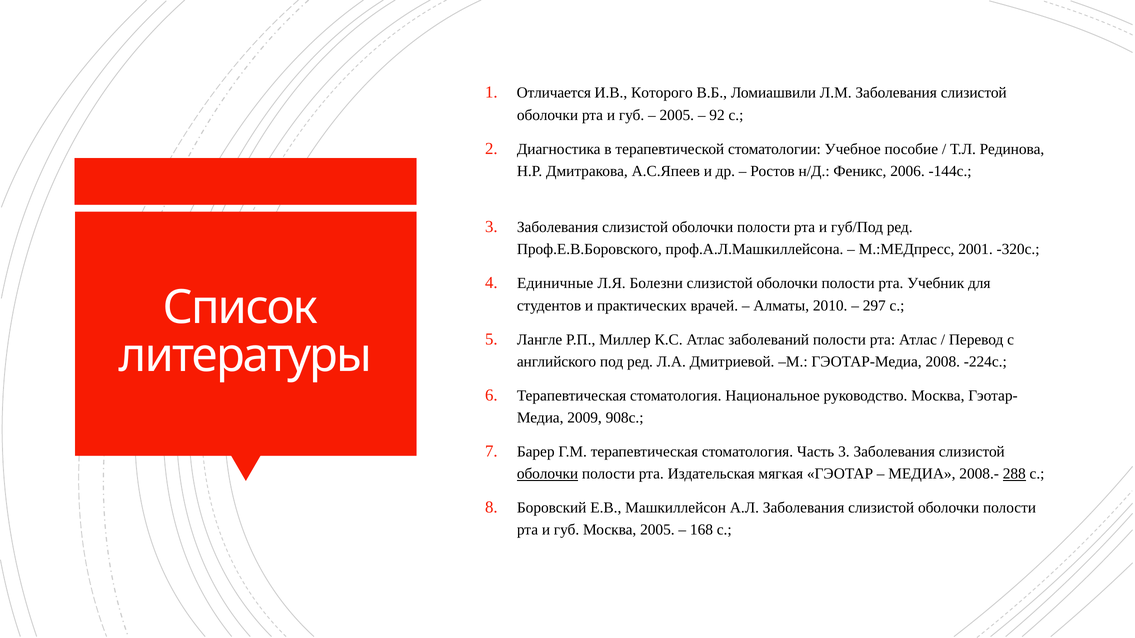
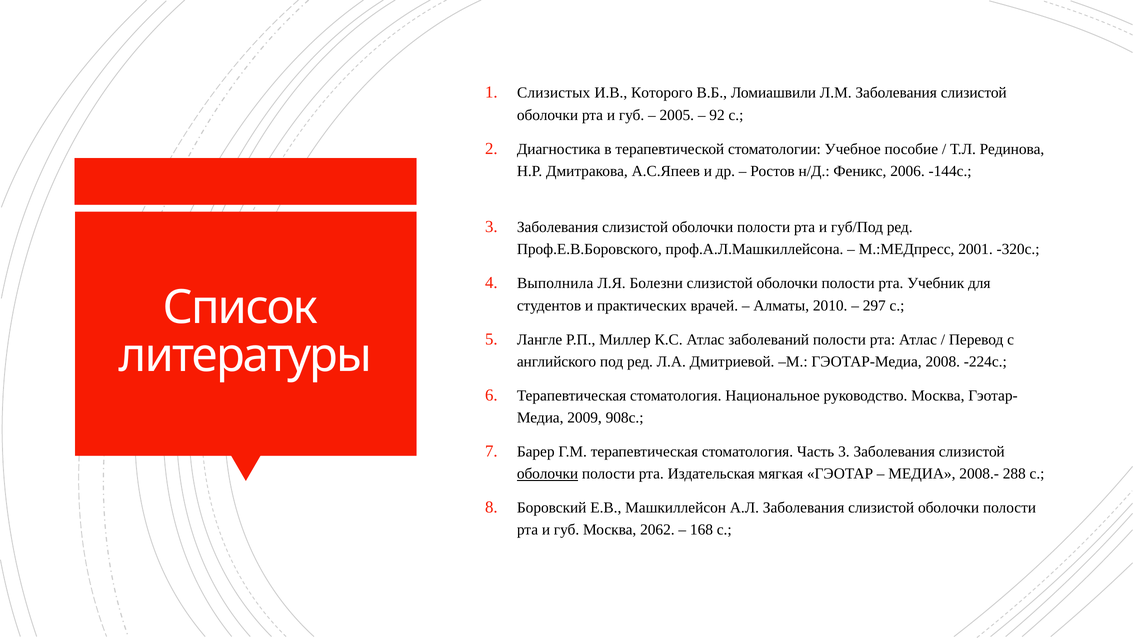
Отличается: Отличается -> Слизистых
Единичные: Единичные -> Выполнила
288 underline: present -> none
Москва 2005: 2005 -> 2062
